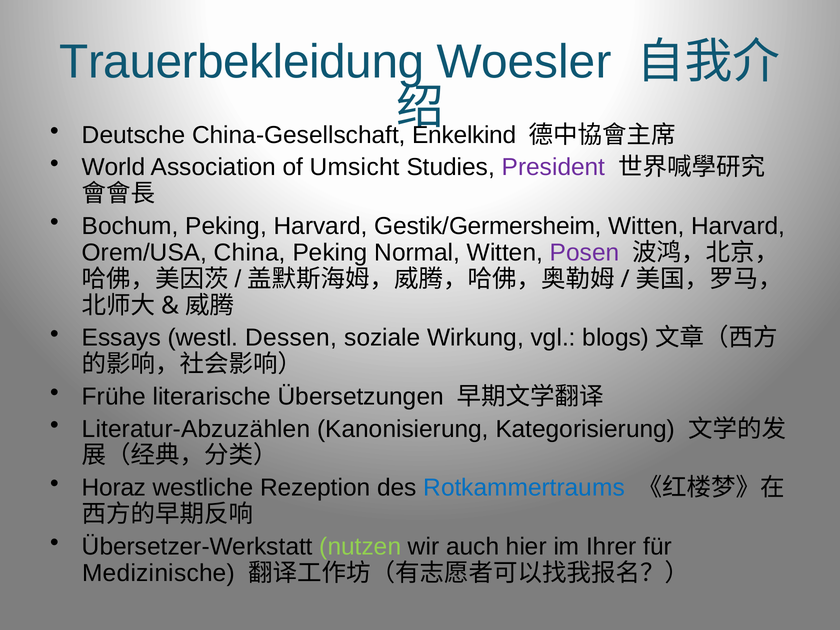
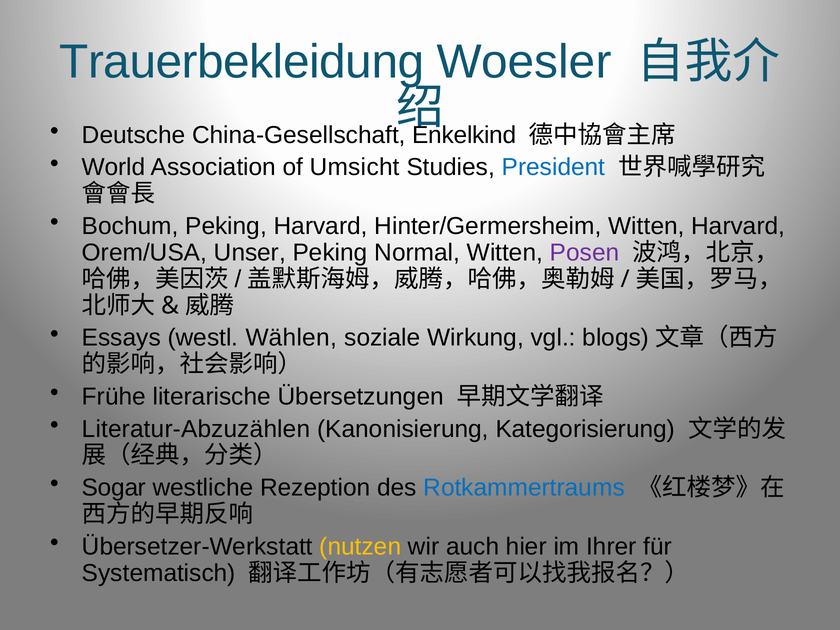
President colour: purple -> blue
Gestik/Germersheim: Gestik/Germersheim -> Hinter/Germersheim
China: China -> Unser
Dessen: Dessen -> Wählen
Horaz: Horaz -> Sogar
nutzen colour: light green -> yellow
Medizinische: Medizinische -> Systematisch
